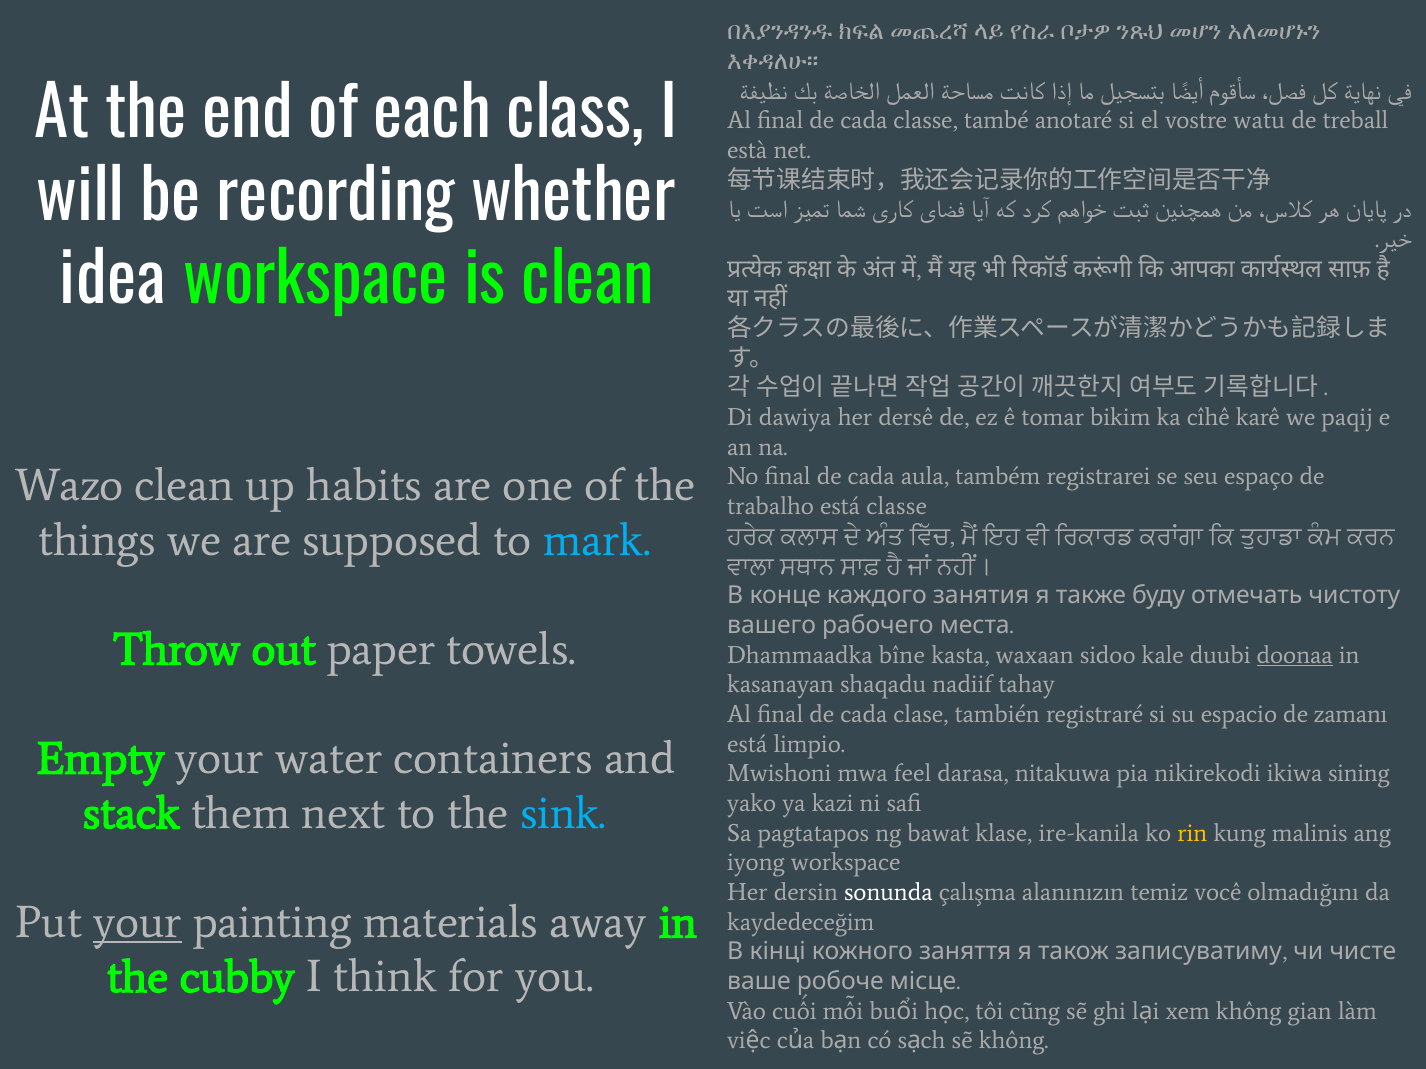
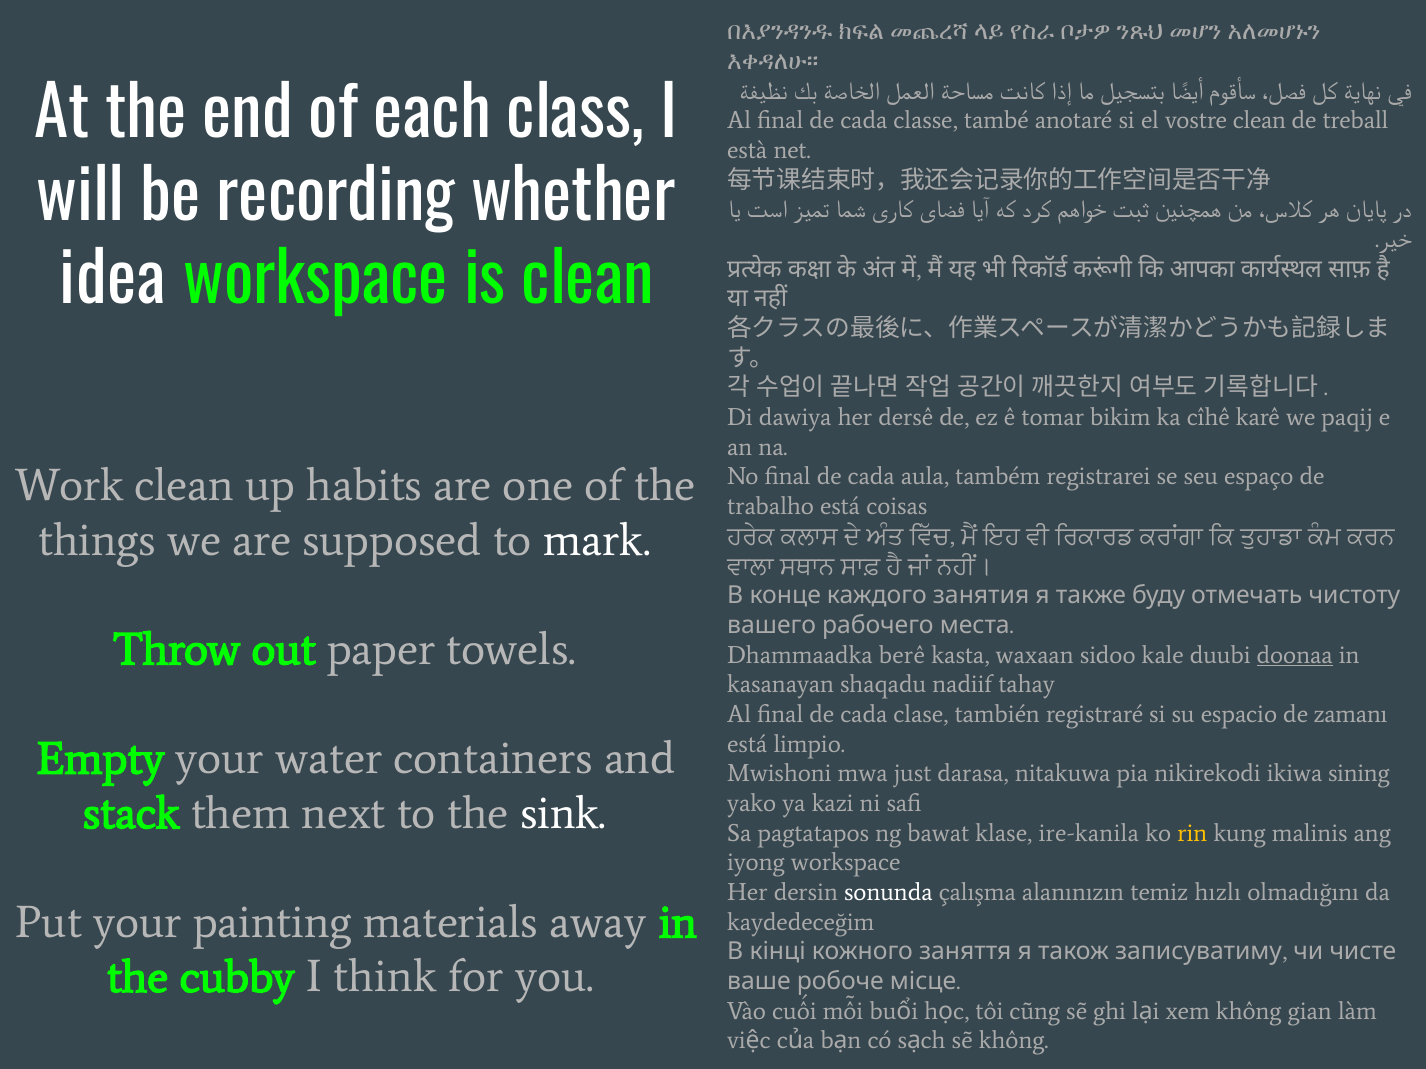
vostre watu: watu -> clean
Wazo: Wazo -> Work
está classe: classe -> coisas
mark colour: light blue -> white
bîne: bîne -> berê
feel: feel -> just
sink colour: light blue -> white
você: você -> hızlı
your at (137, 923) underline: present -> none
